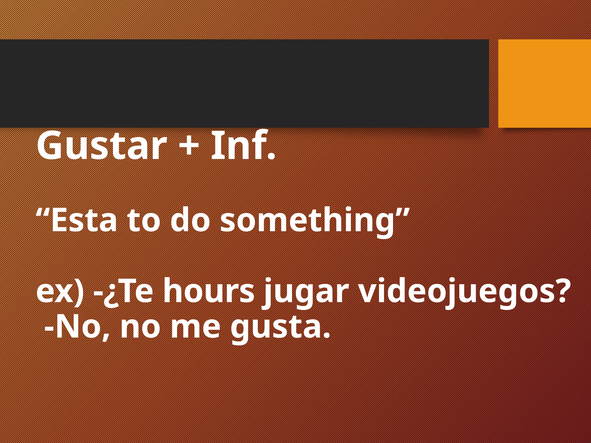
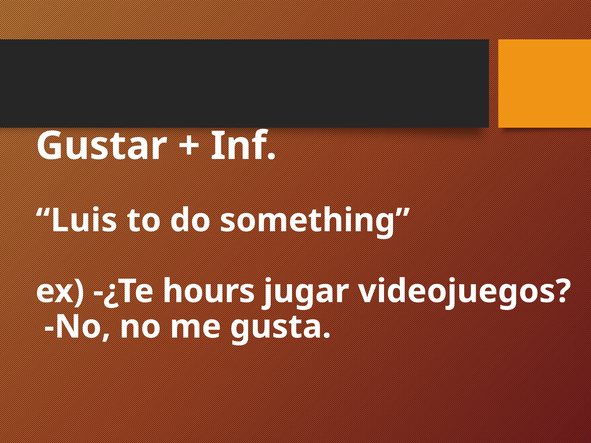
Esta: Esta -> Luis
